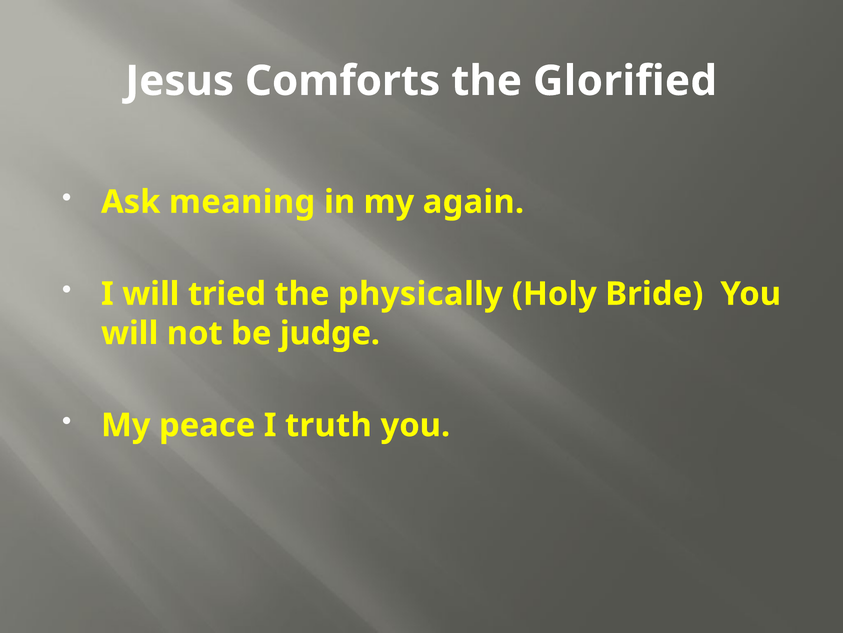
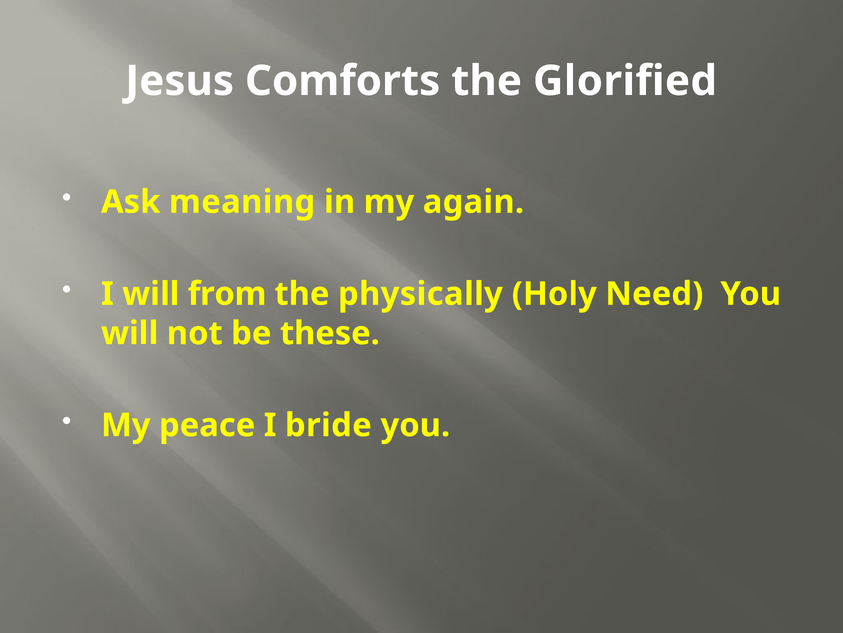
tried: tried -> from
Bride: Bride -> Need
judge: judge -> these
truth: truth -> bride
